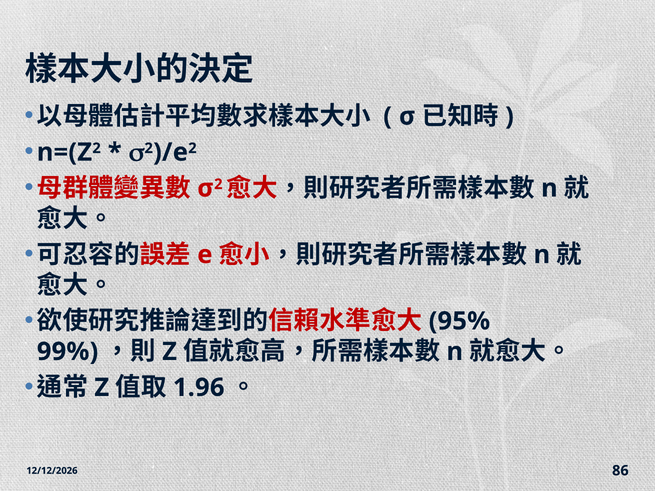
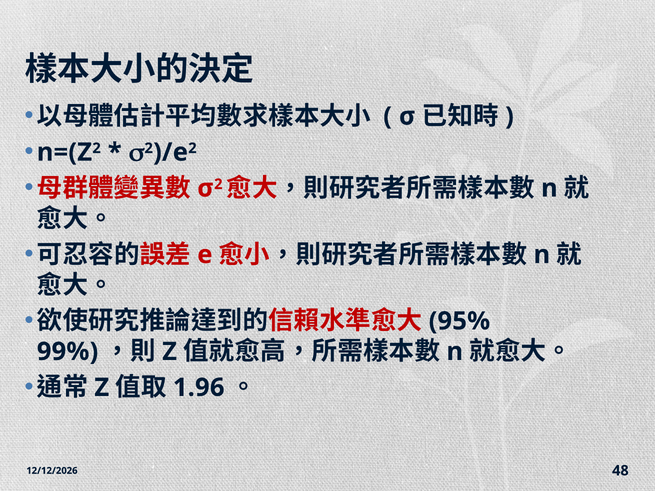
86: 86 -> 48
